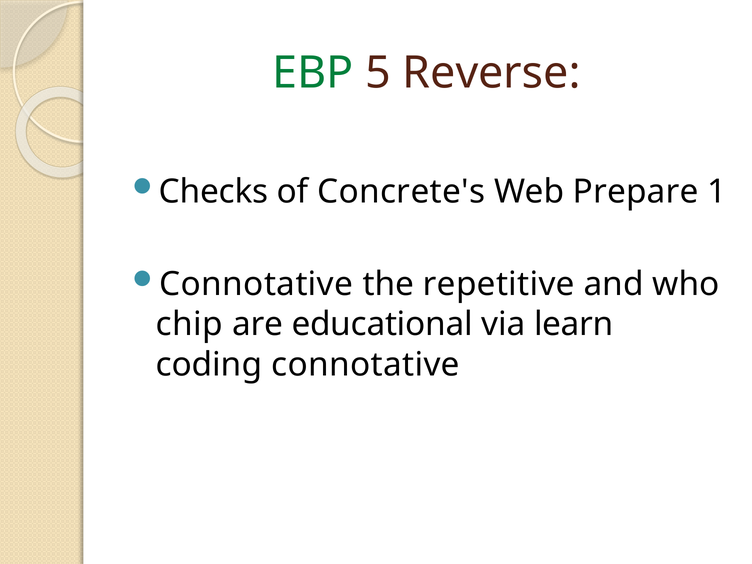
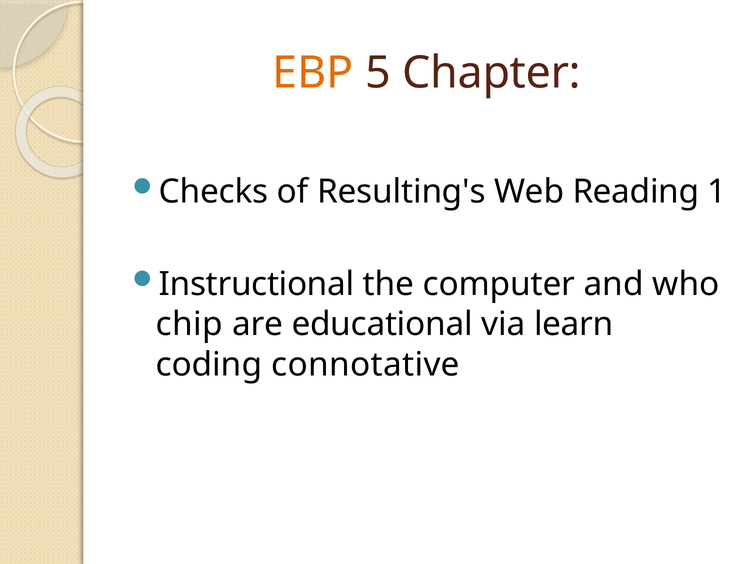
EBP colour: green -> orange
Reverse: Reverse -> Chapter
Concrete's: Concrete's -> Resulting's
Prepare: Prepare -> Reading
Connotative at (256, 284): Connotative -> Instructional
repetitive: repetitive -> computer
